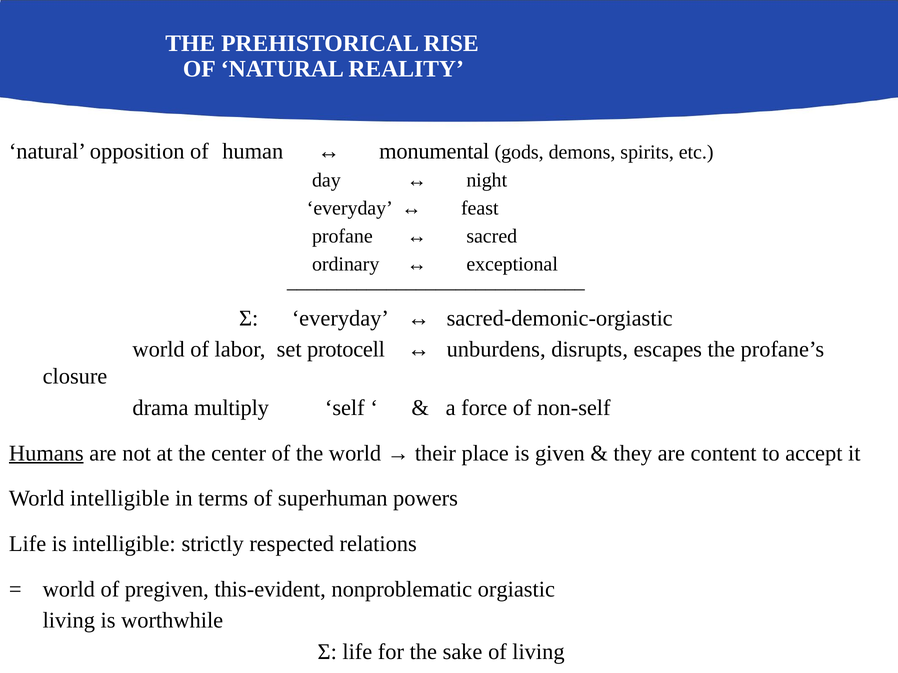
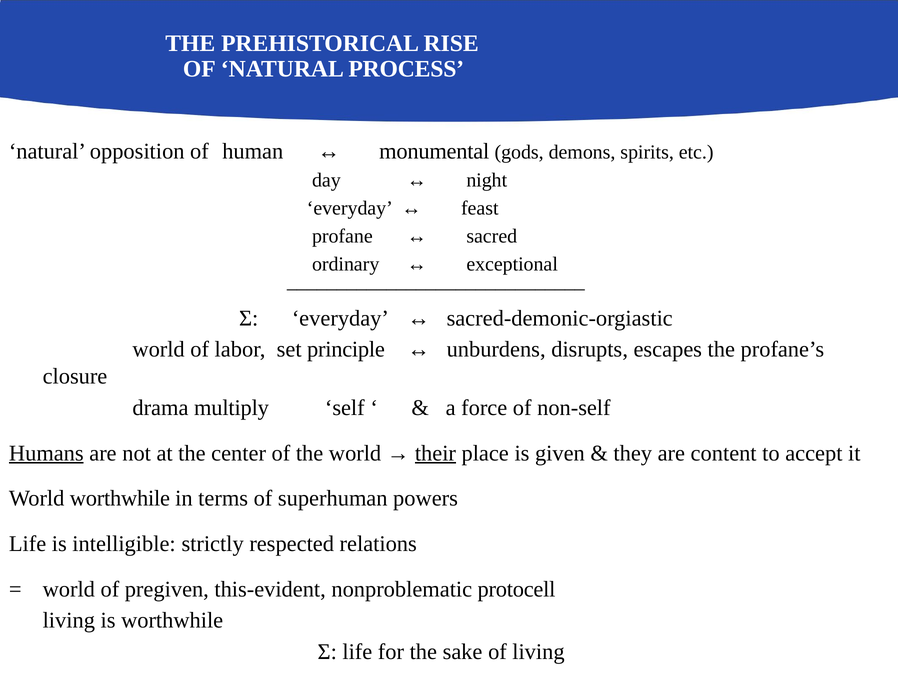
REALITY: REALITY -> PROCESS
protocell: protocell -> principle
their underline: none -> present
World intelligible: intelligible -> worthwhile
orgiastic: orgiastic -> protocell
